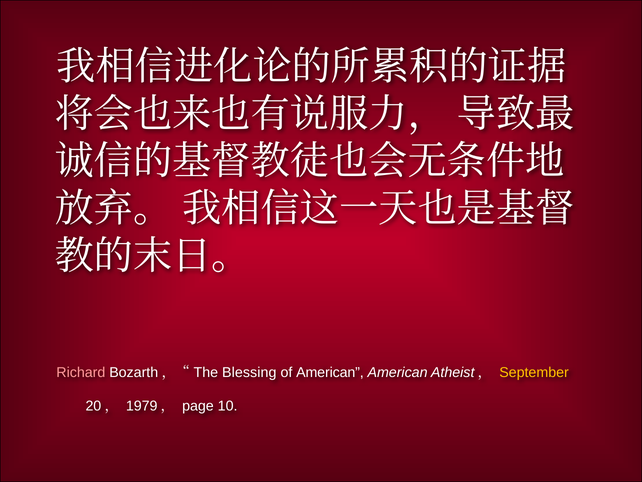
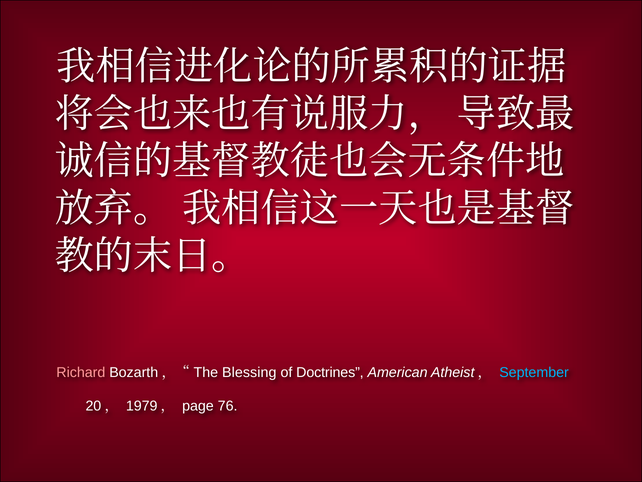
of American: American -> Doctrines
September colour: yellow -> light blue
10: 10 -> 76
